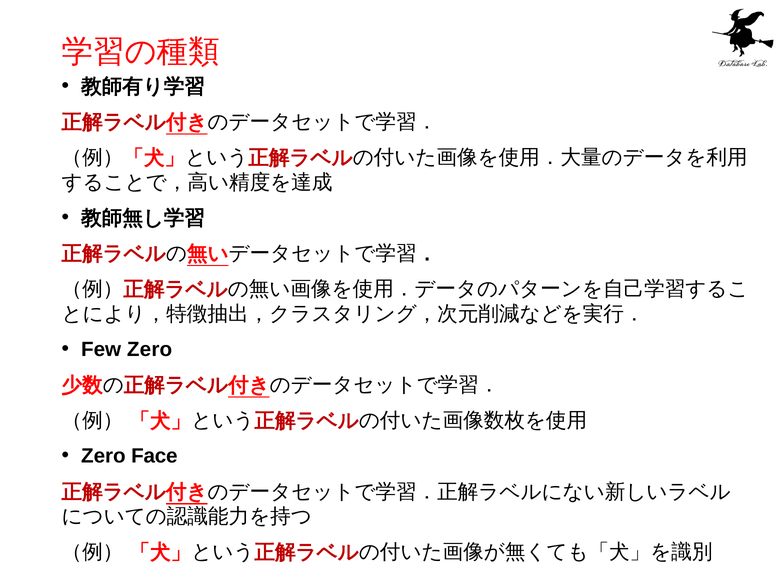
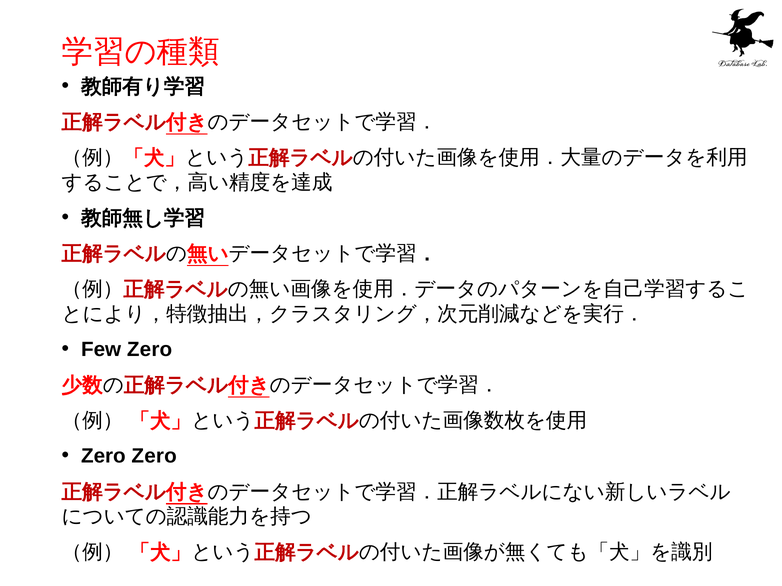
Zero Face: Face -> Zero
